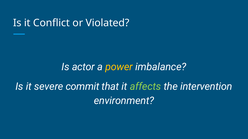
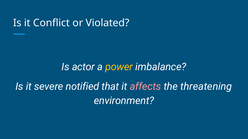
commit: commit -> notified
affects colour: light green -> pink
intervention: intervention -> threatening
